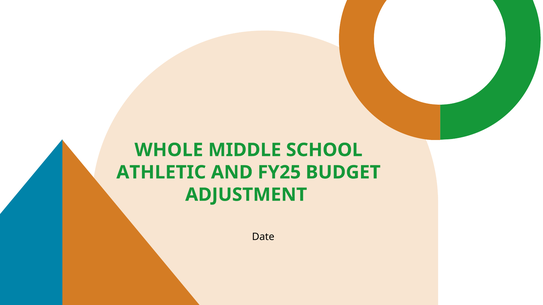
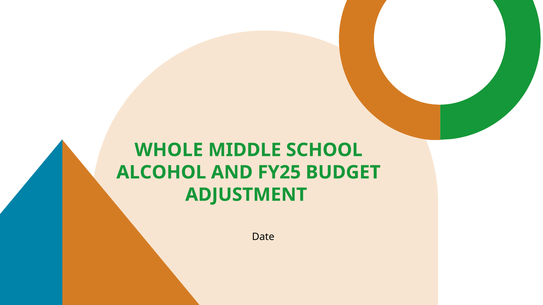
ATHLETIC: ATHLETIC -> ALCOHOL
